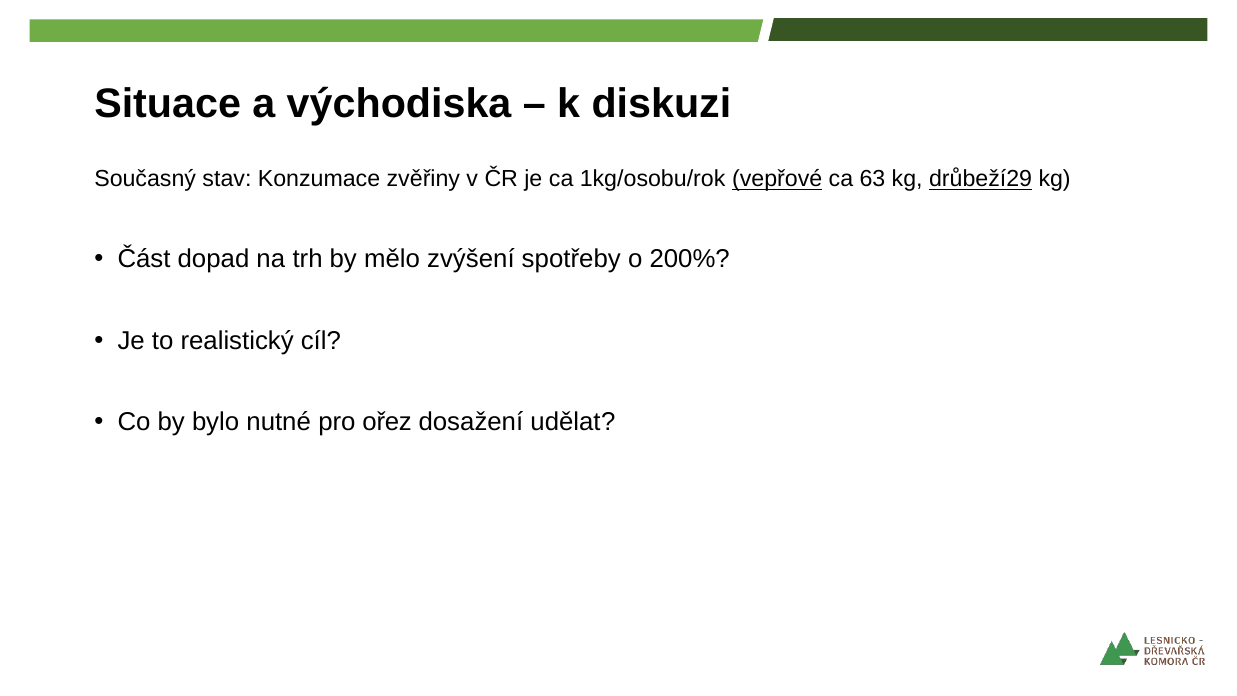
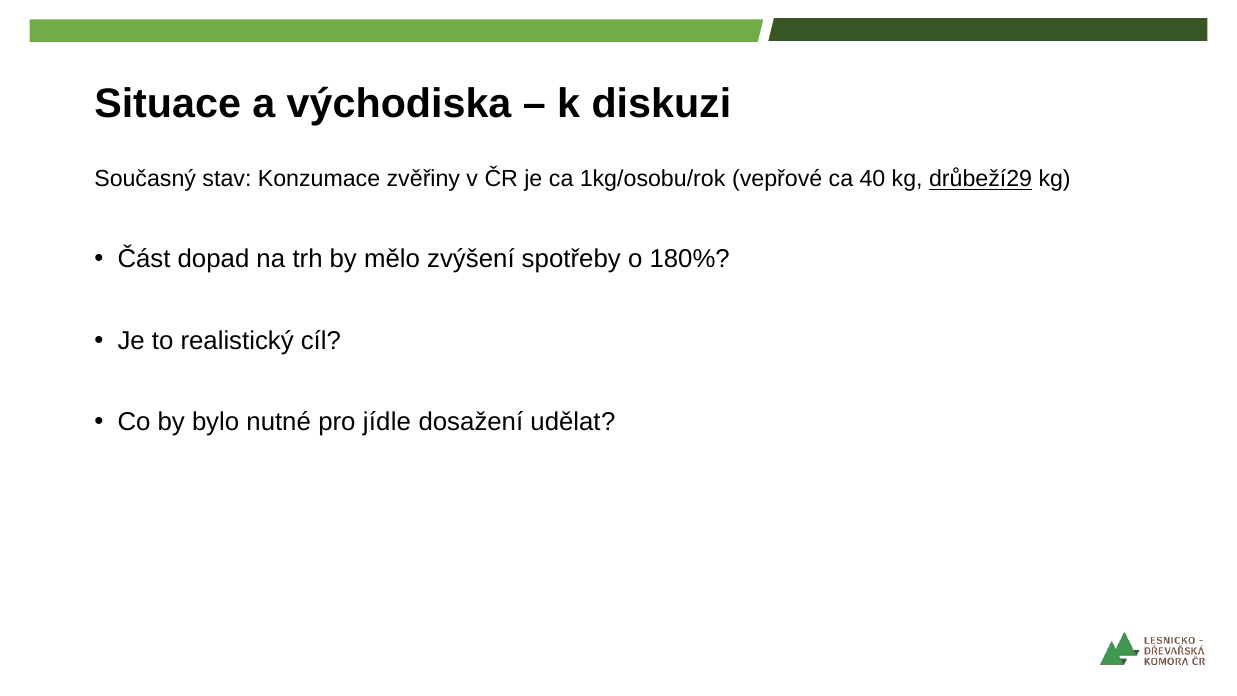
vepřové underline: present -> none
63: 63 -> 40
200%: 200% -> 180%
ořez: ořez -> jídle
